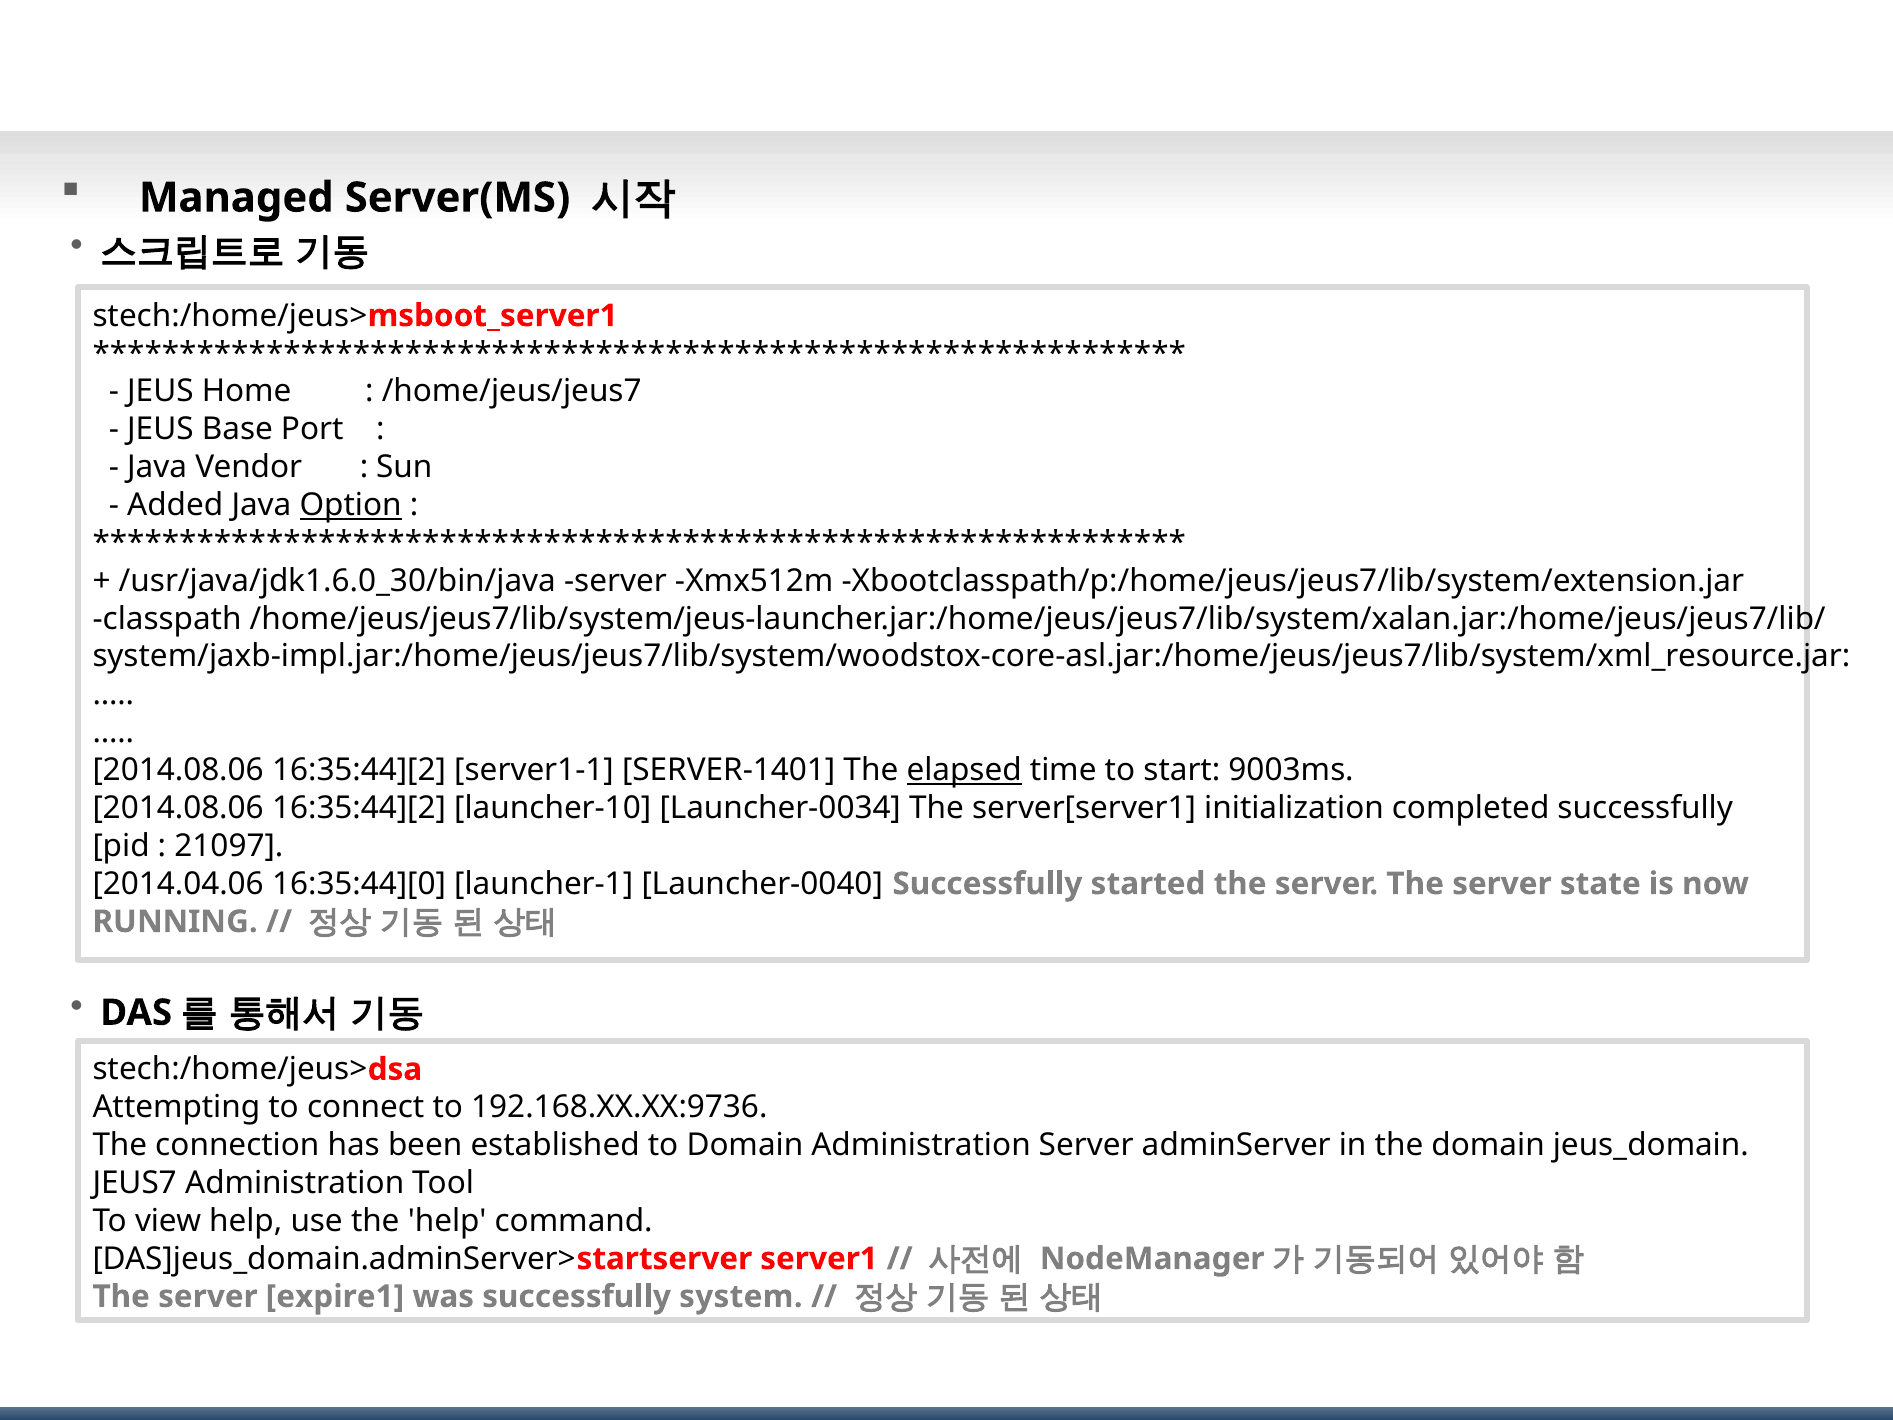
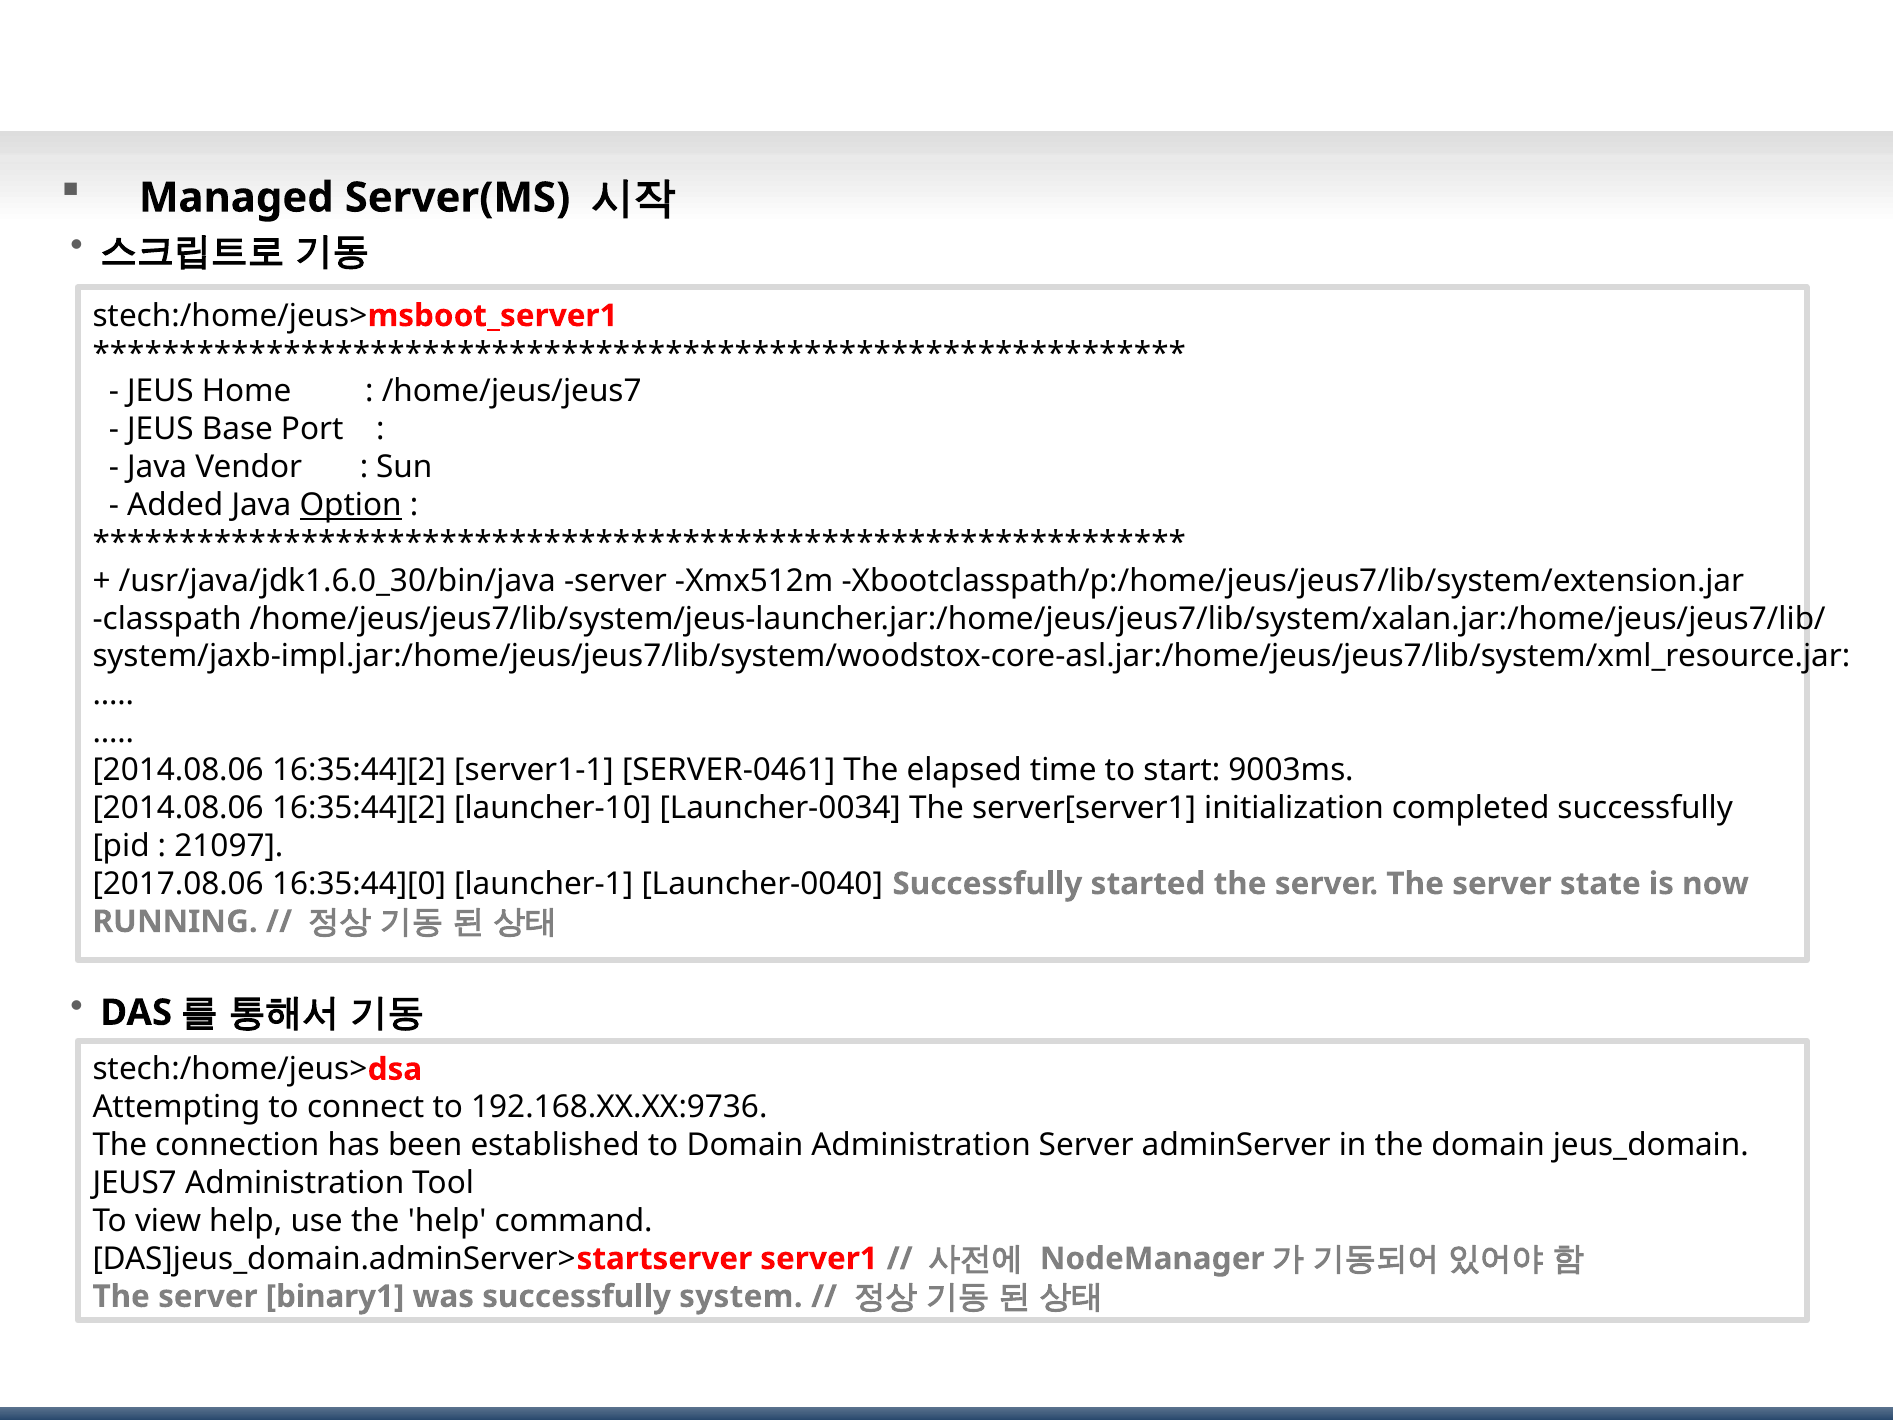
SERVER-1401: SERVER-1401 -> SERVER-0461
elapsed underline: present -> none
2014.04.06: 2014.04.06 -> 2017.08.06
expire1: expire1 -> binary1
